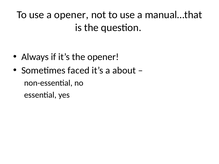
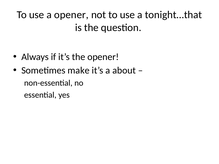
manual…that: manual…that -> tonight…that
faced: faced -> make
